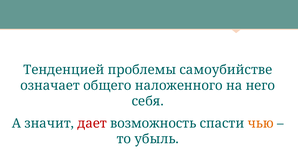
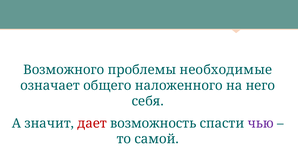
Тенденцией: Тенденцией -> Возможного
самоубийстве: самоубийстве -> необходимые
чью colour: orange -> purple
убыль: убыль -> самой
